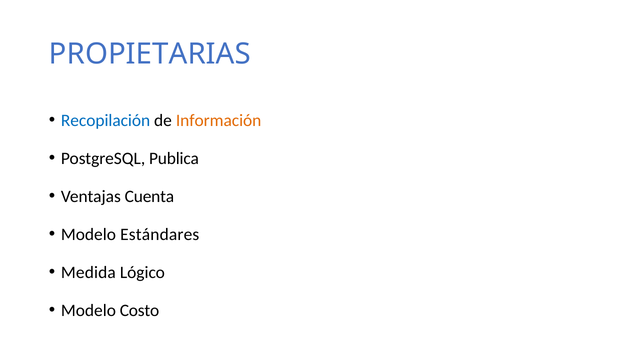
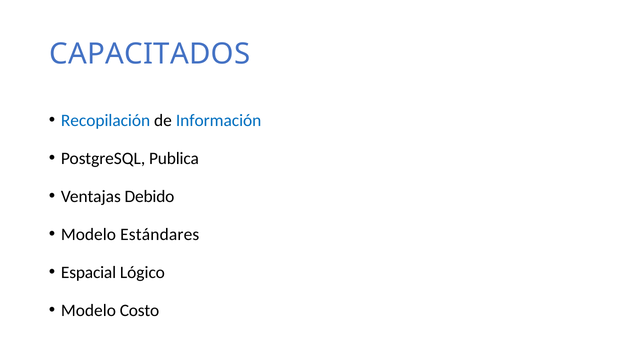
PROPIETARIAS: PROPIETARIAS -> CAPACITADOS
Información colour: orange -> blue
Cuenta: Cuenta -> Debido
Medida: Medida -> Espacial
